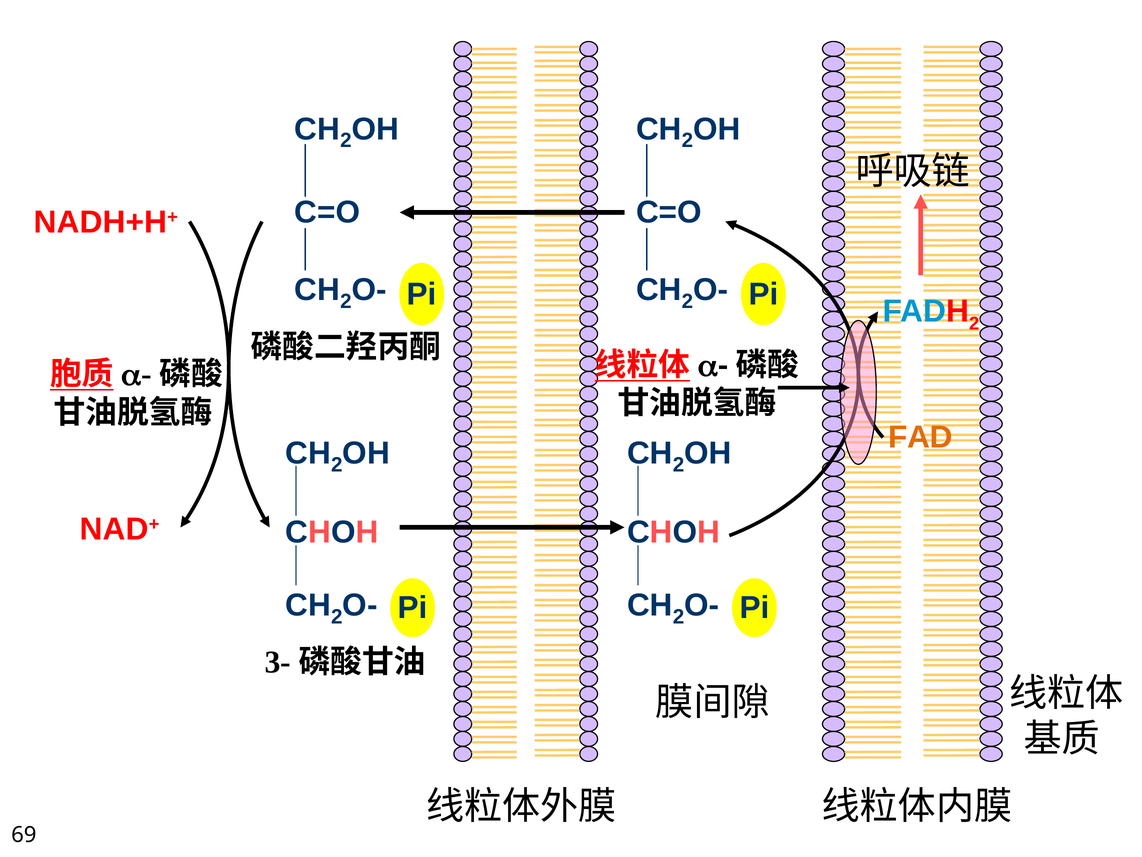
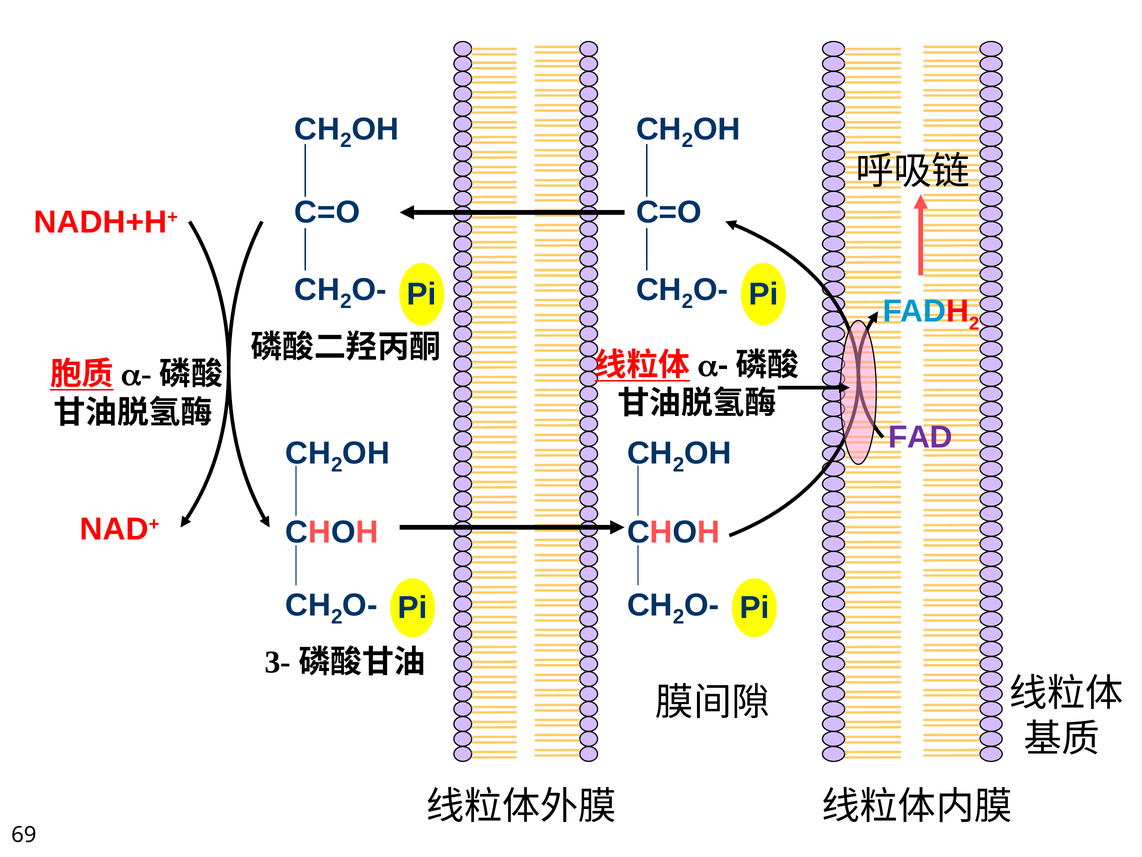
FAD colour: orange -> purple
